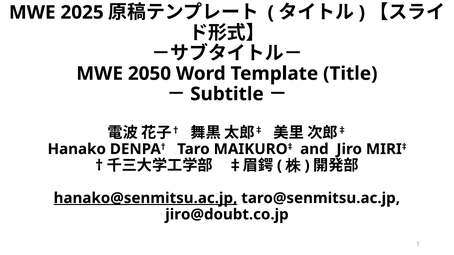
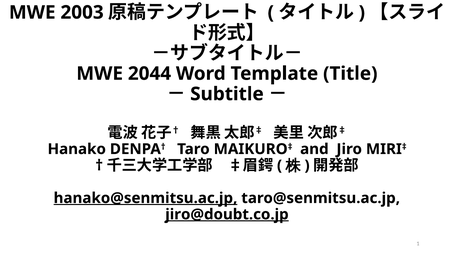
2025: 2025 -> 2003
2050: 2050 -> 2044
jiro@doubt.co.jp underline: none -> present
